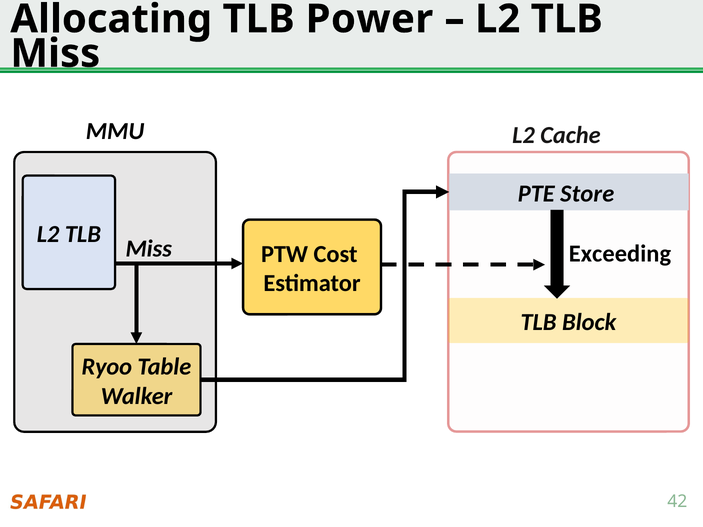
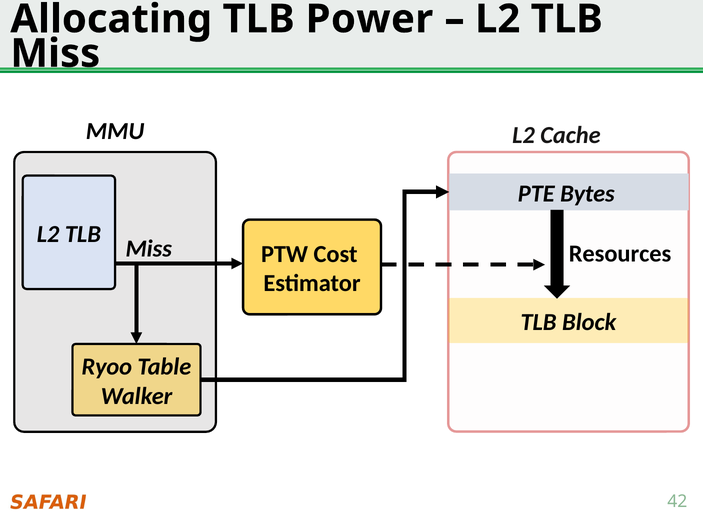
Store: Store -> Bytes
Exceeding: Exceeding -> Resources
